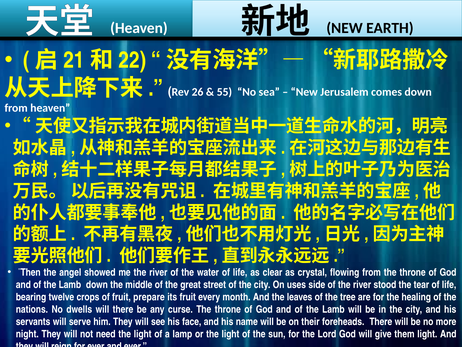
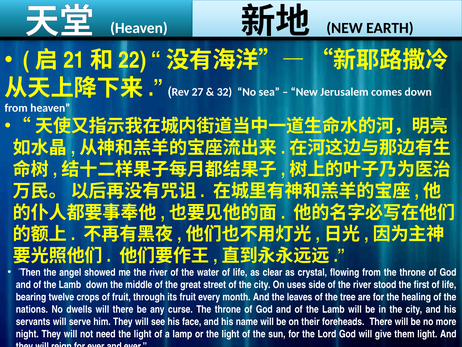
26: 26 -> 27
55: 55 -> 32
tear: tear -> first
prepare: prepare -> through
